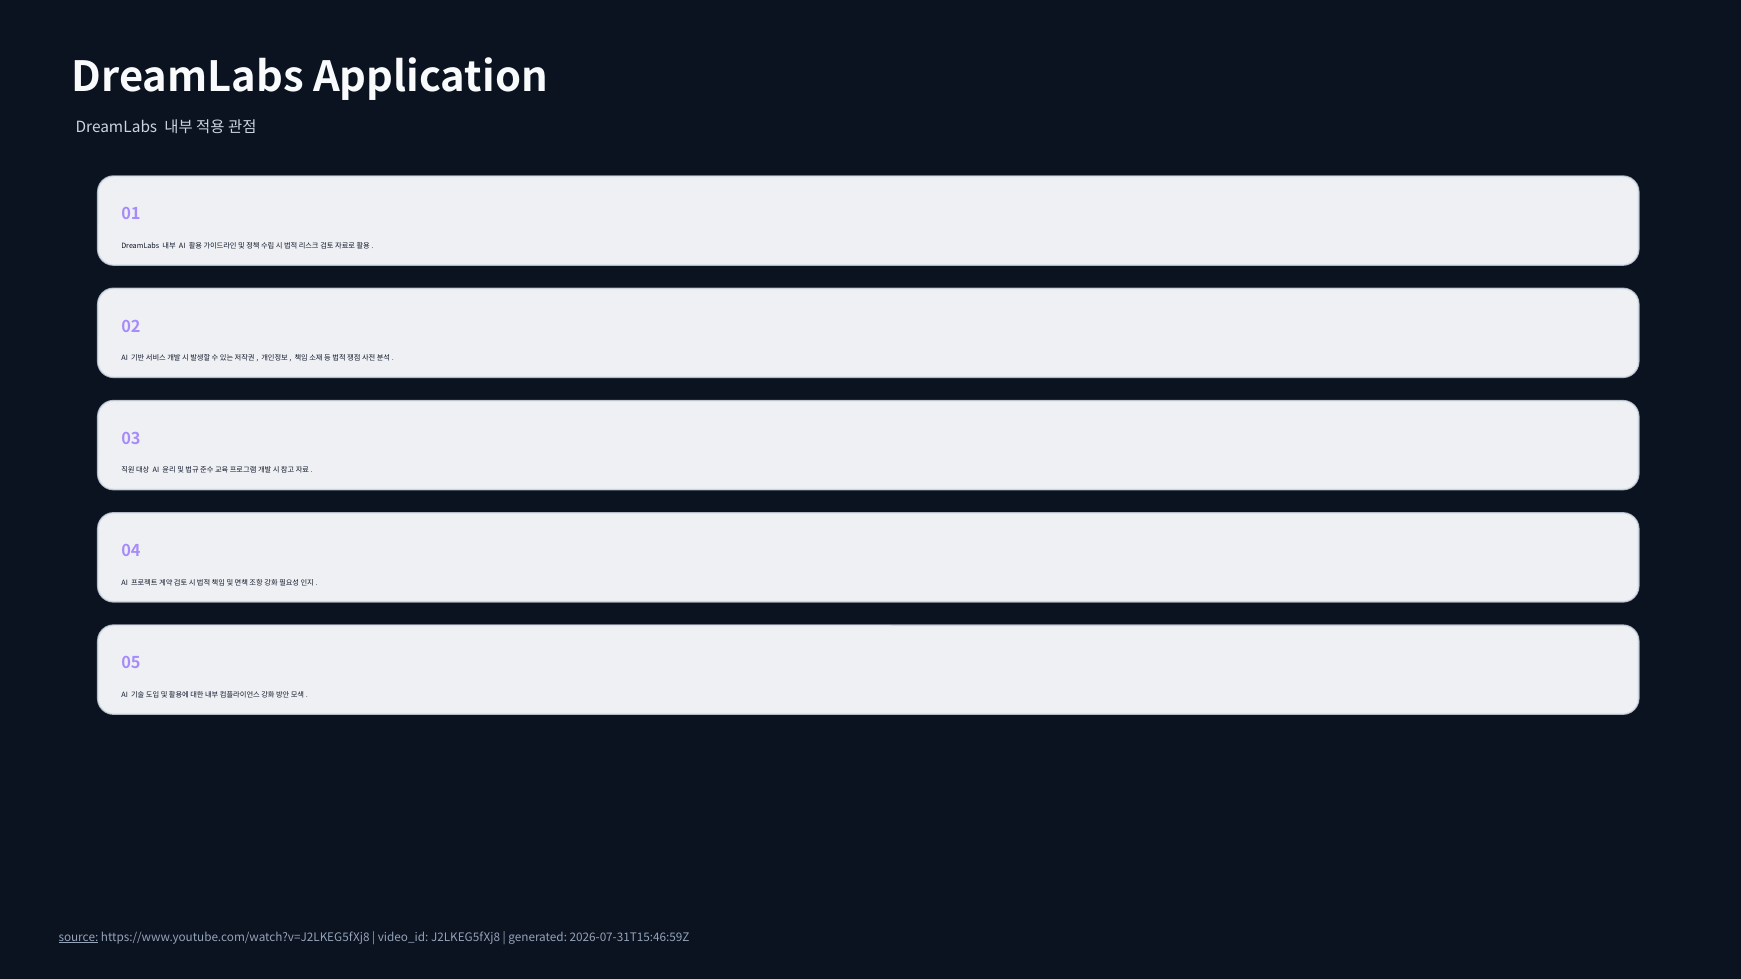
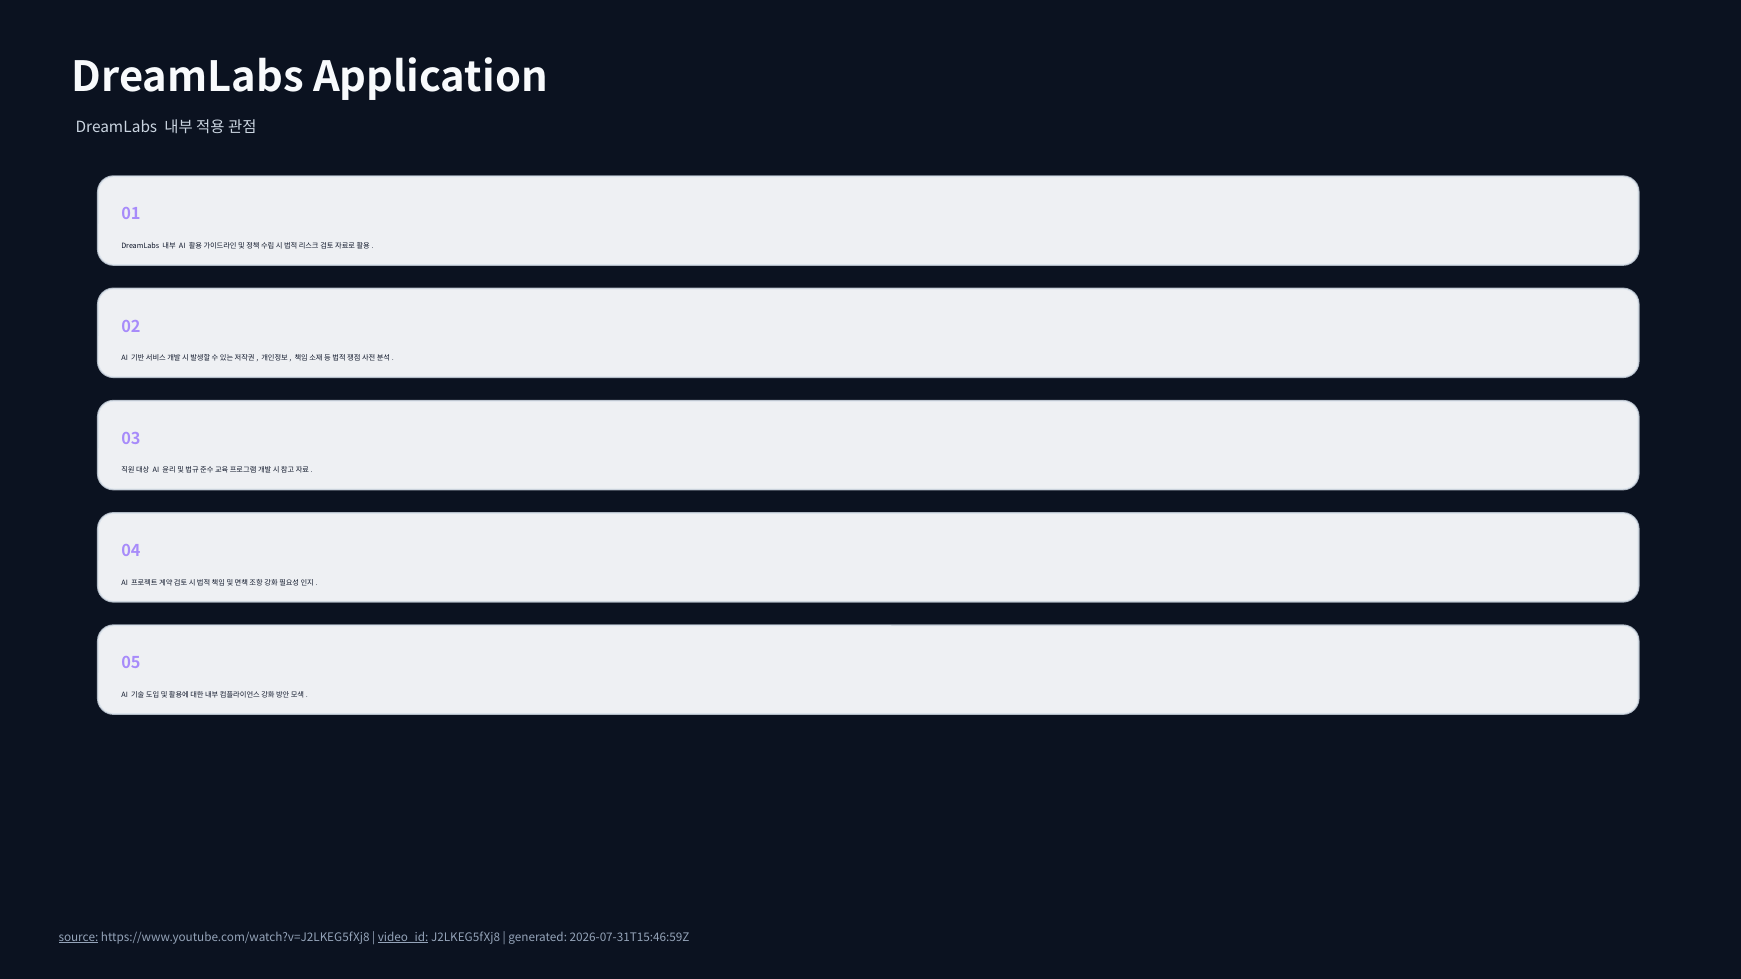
video_id underline: none -> present
